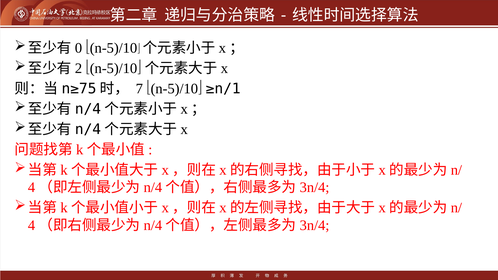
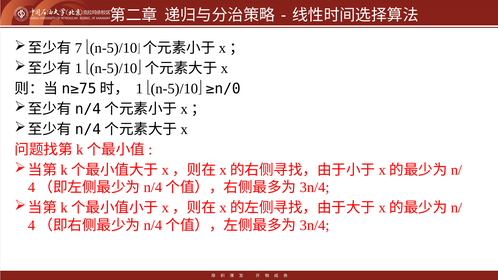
0: 0 -> 7
2 at (79, 68): 2 -> 1
7 at (139, 89): 7 -> 1
≥n/1: ≥n/1 -> ≥n/0
